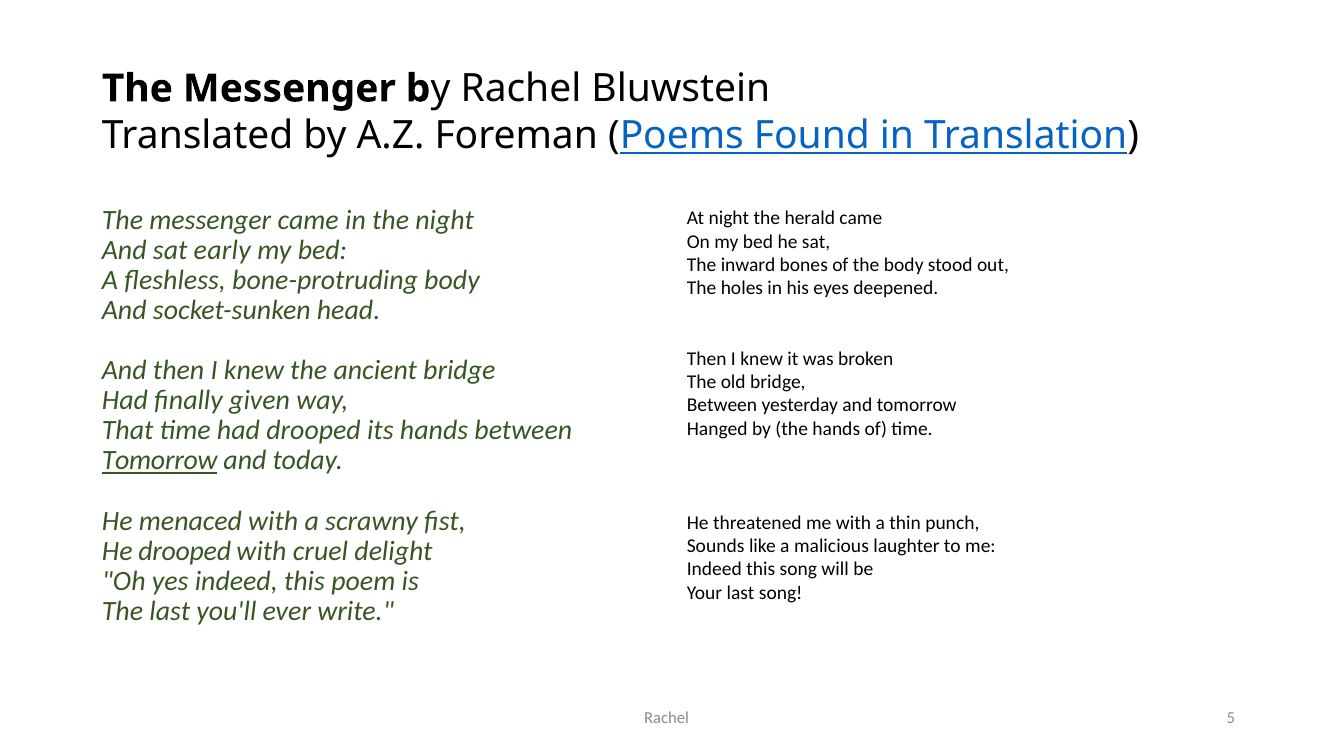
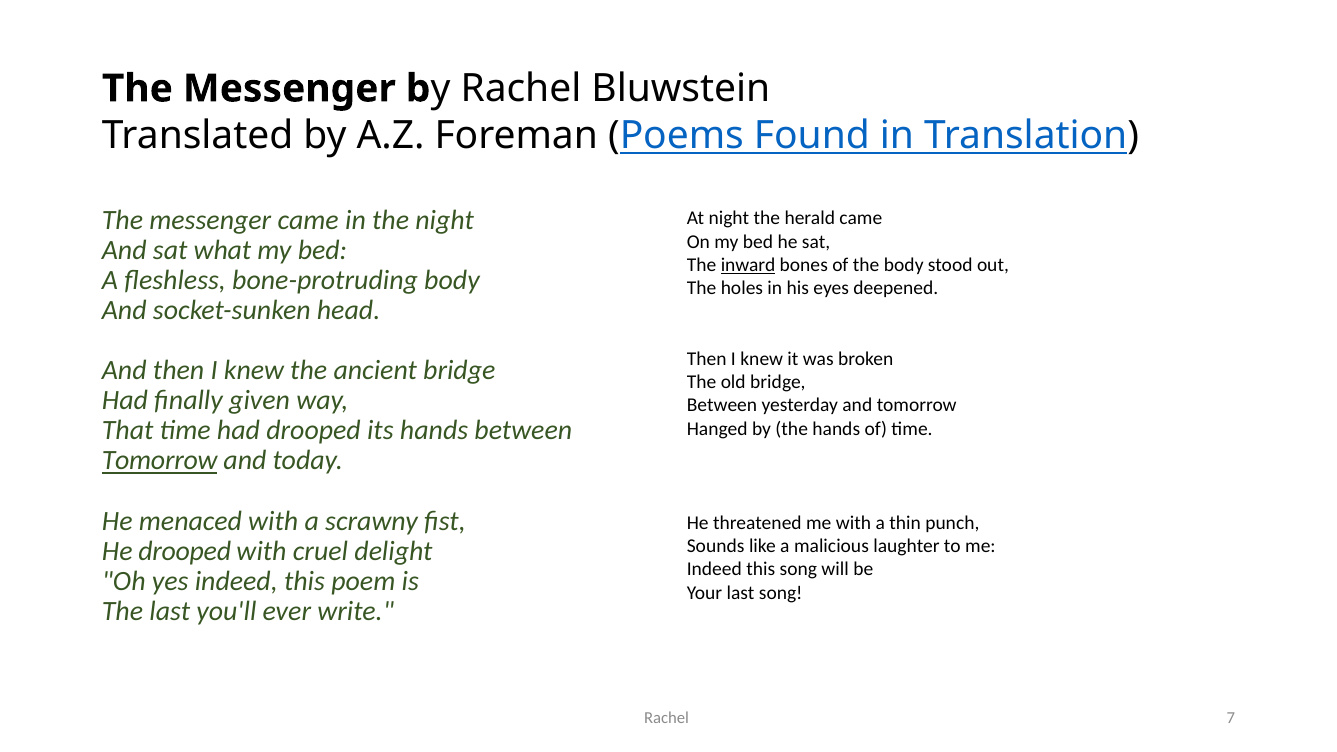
early: early -> what
inward underline: none -> present
5: 5 -> 7
